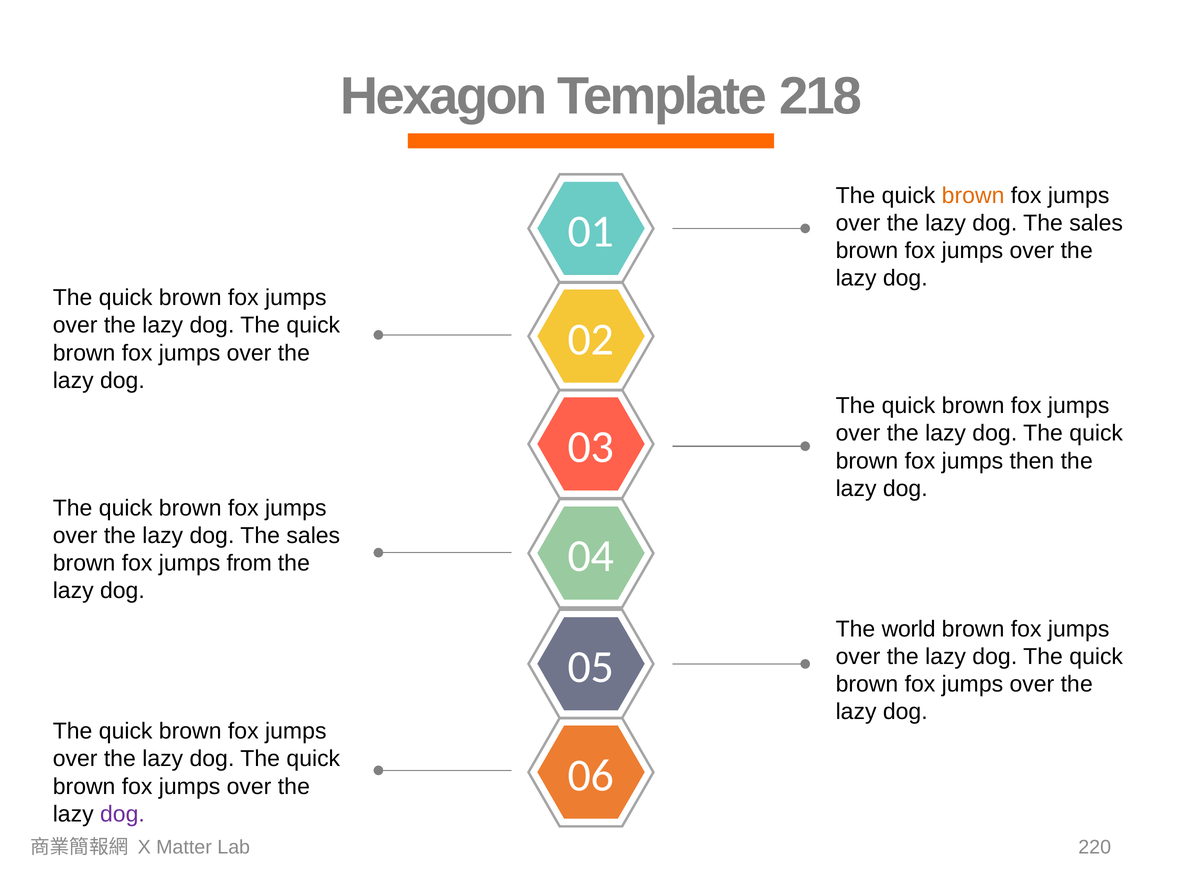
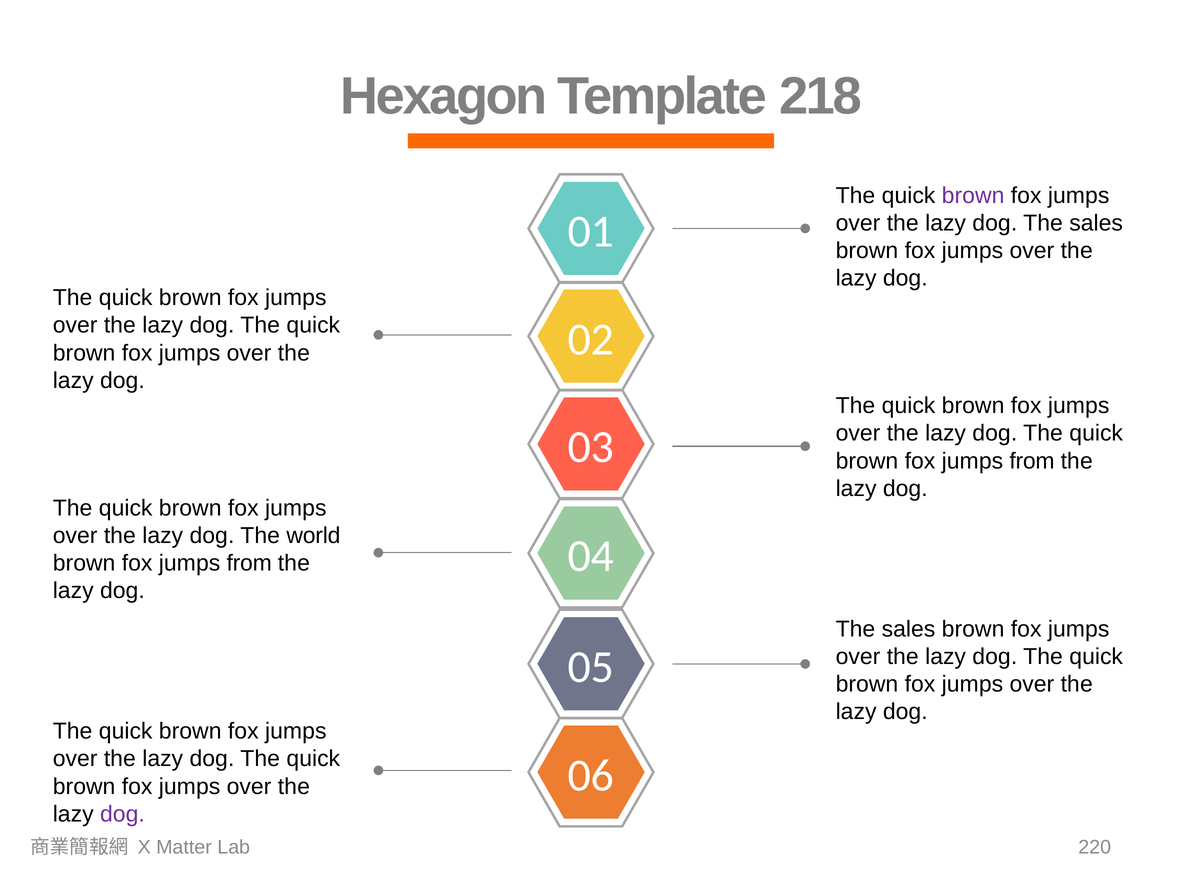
brown at (973, 195) colour: orange -> purple
then at (1032, 461): then -> from
sales at (313, 535): sales -> world
world at (909, 629): world -> sales
